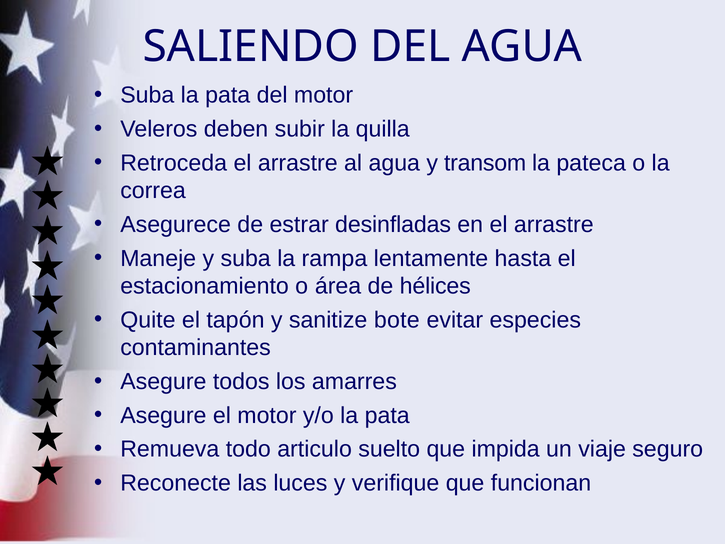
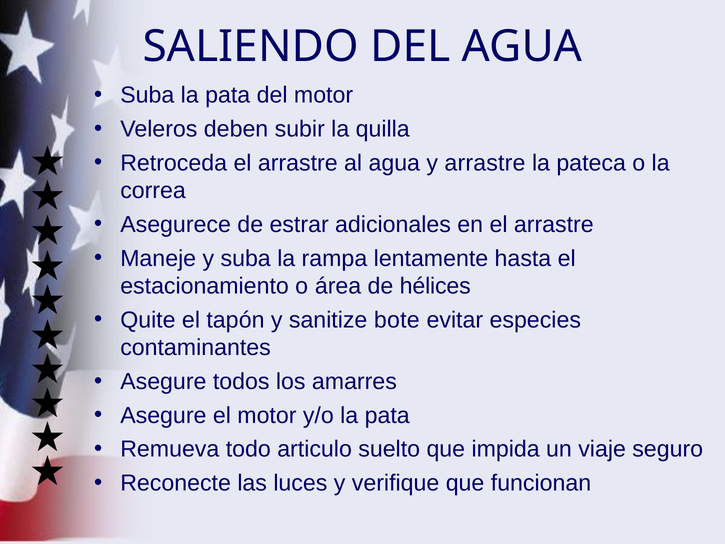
y transom: transom -> arrastre
desinfladas: desinfladas -> adicionales
